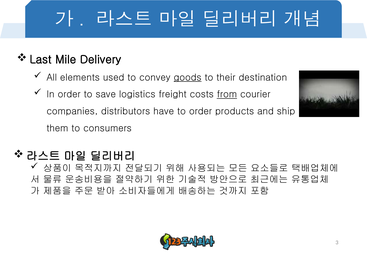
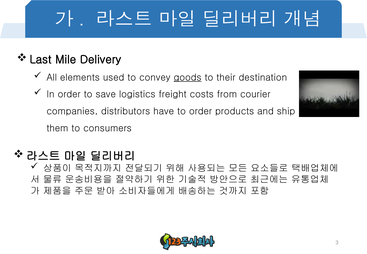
from underline: present -> none
